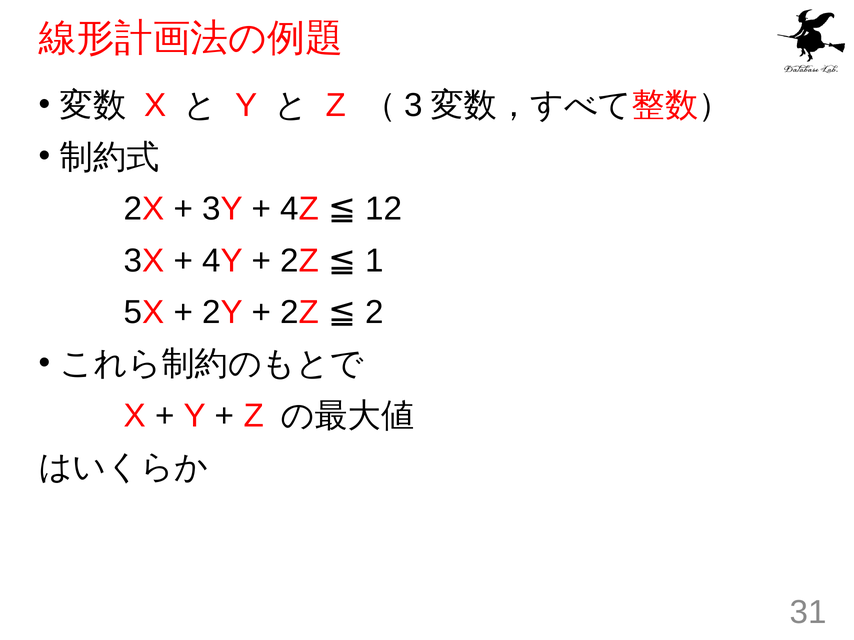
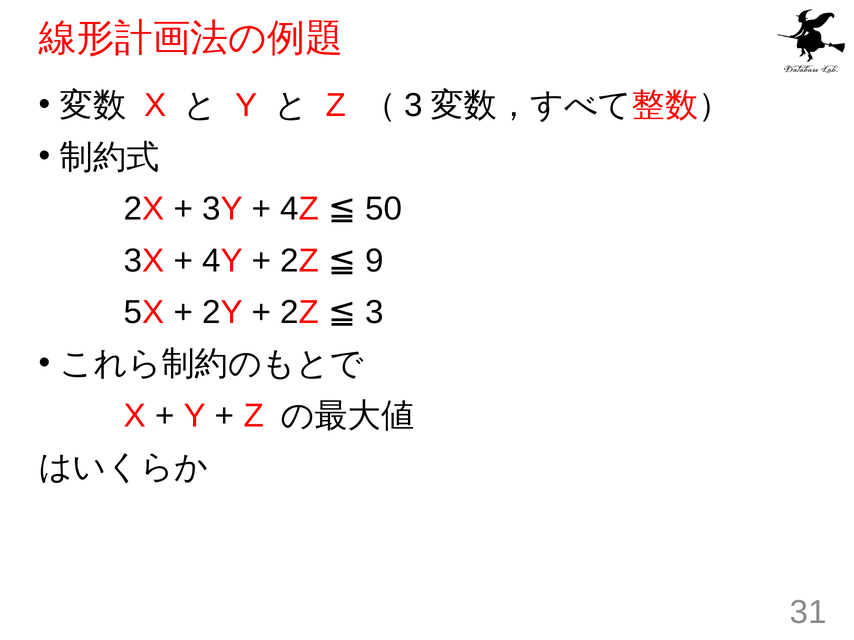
12: 12 -> 50
1: 1 -> 9
2Z 2: 2 -> 3
